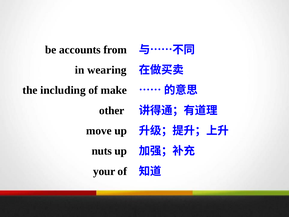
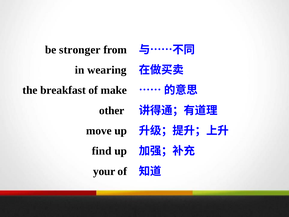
accounts: accounts -> stronger
including: including -> breakfast
nuts: nuts -> find
